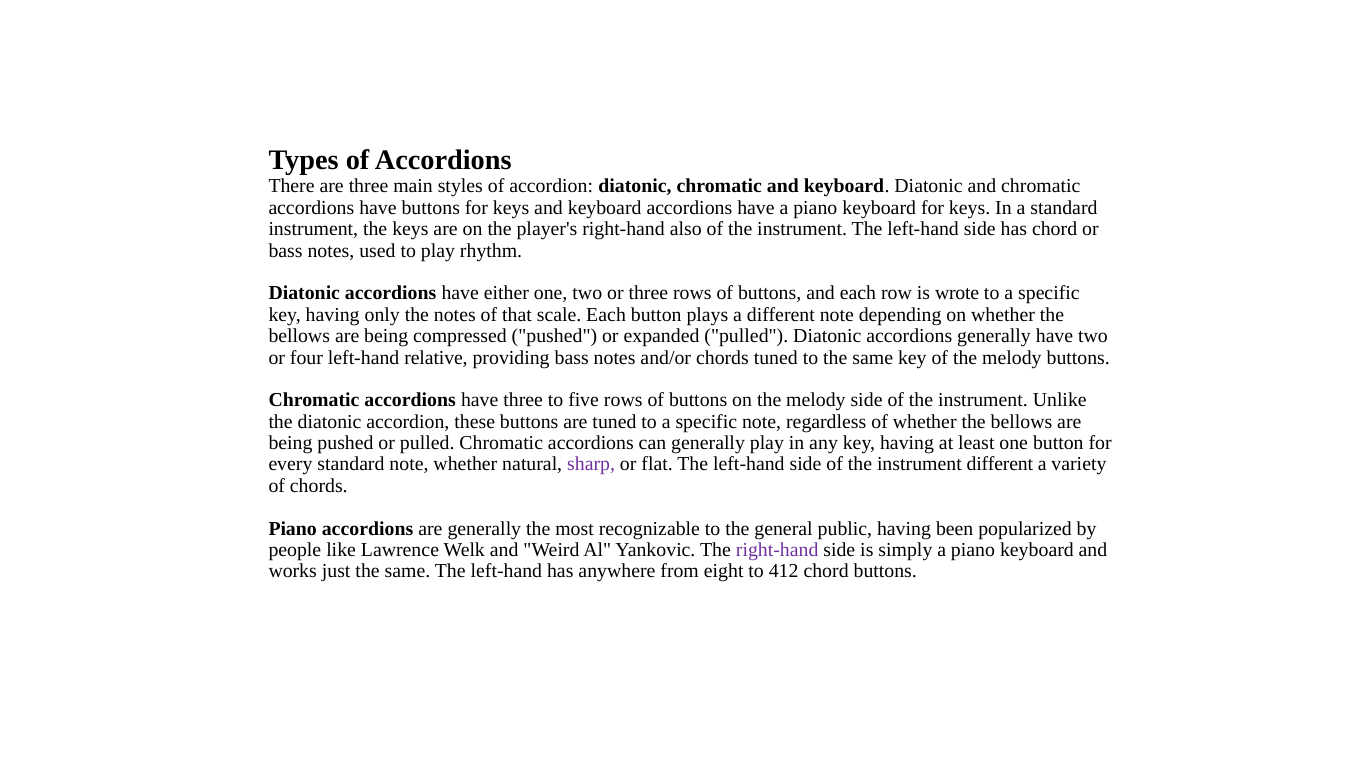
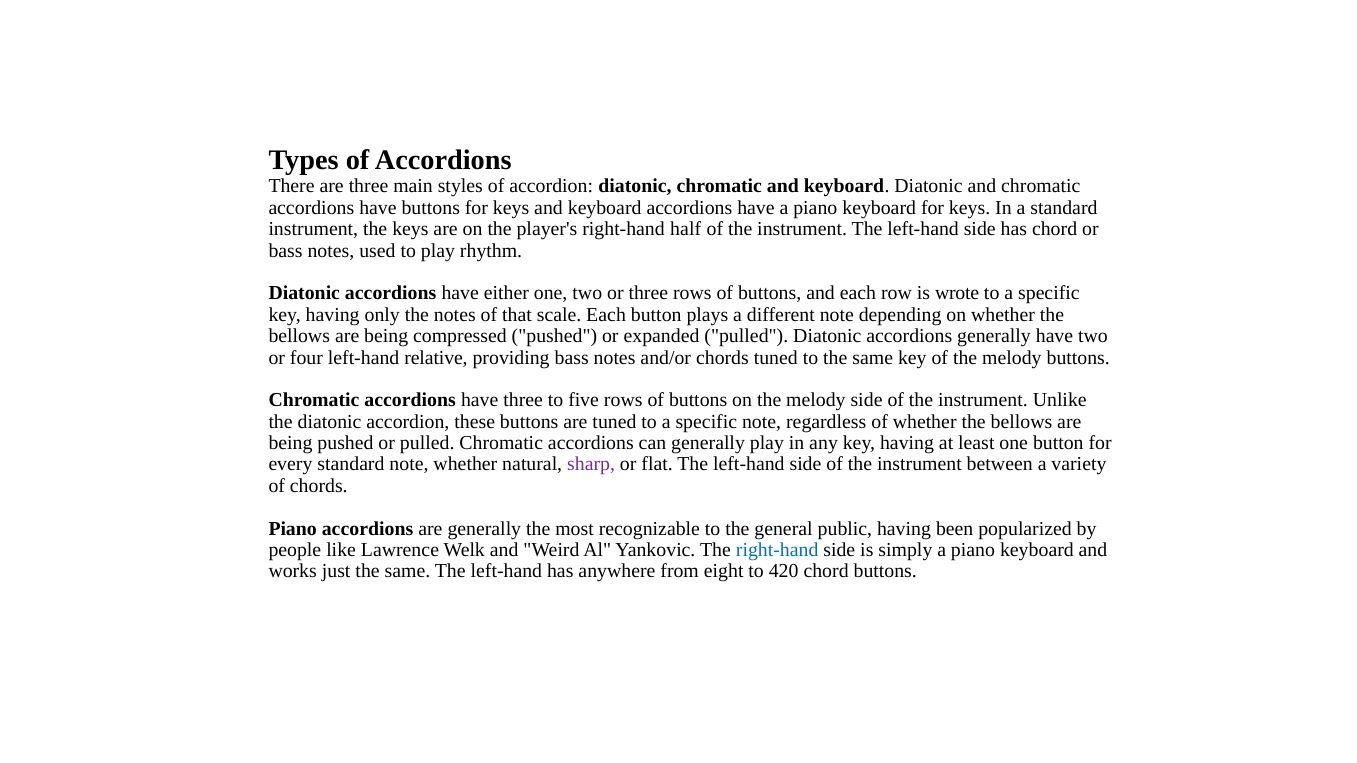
also: also -> half
instrument different: different -> between
right-hand at (777, 550) colour: purple -> blue
412: 412 -> 420
